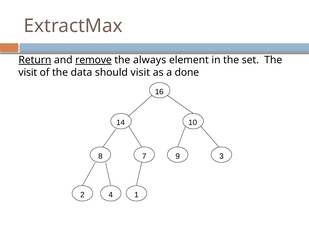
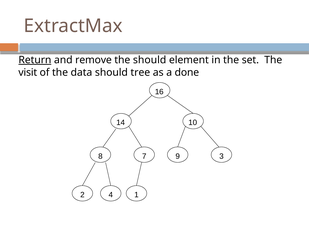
remove underline: present -> none
the always: always -> should
should visit: visit -> tree
